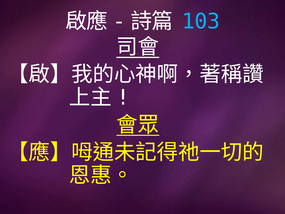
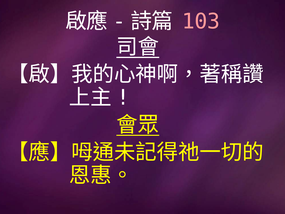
103 colour: light blue -> pink
